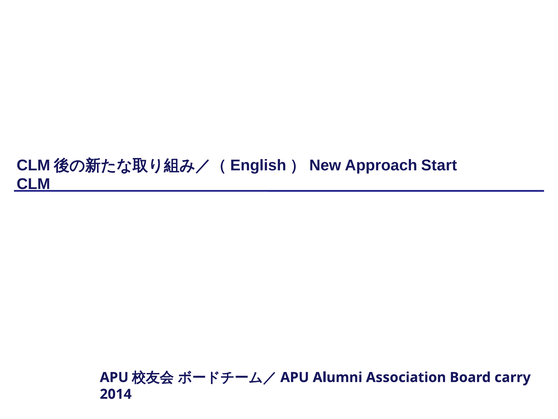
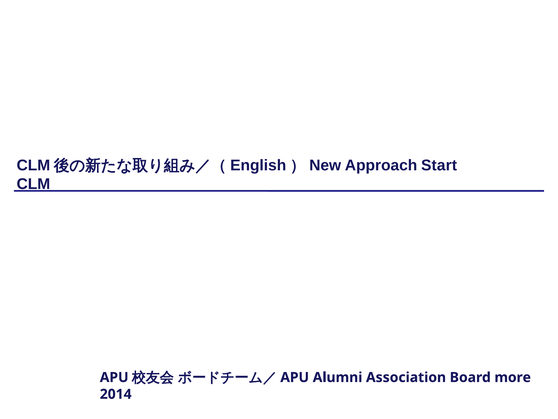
carry: carry -> more
